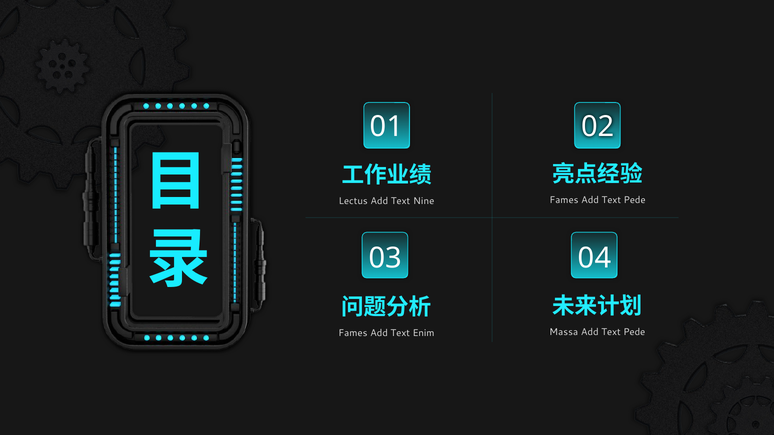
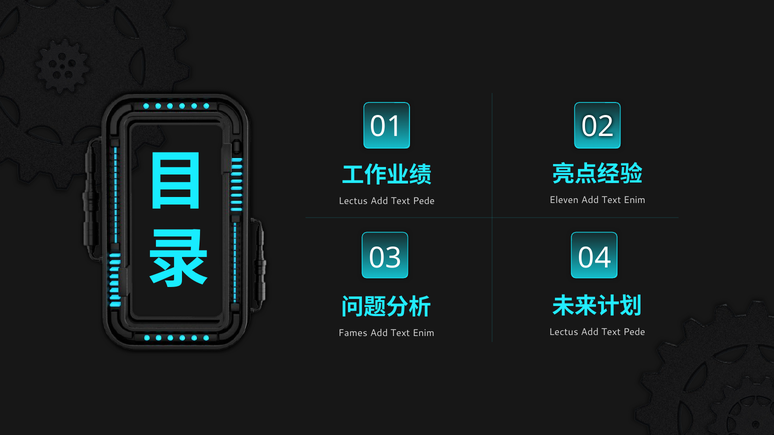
Fames at (564, 200): Fames -> Eleven
Pede at (635, 200): Pede -> Enim
Nine at (424, 201): Nine -> Pede
Massa at (564, 332): Massa -> Lectus
